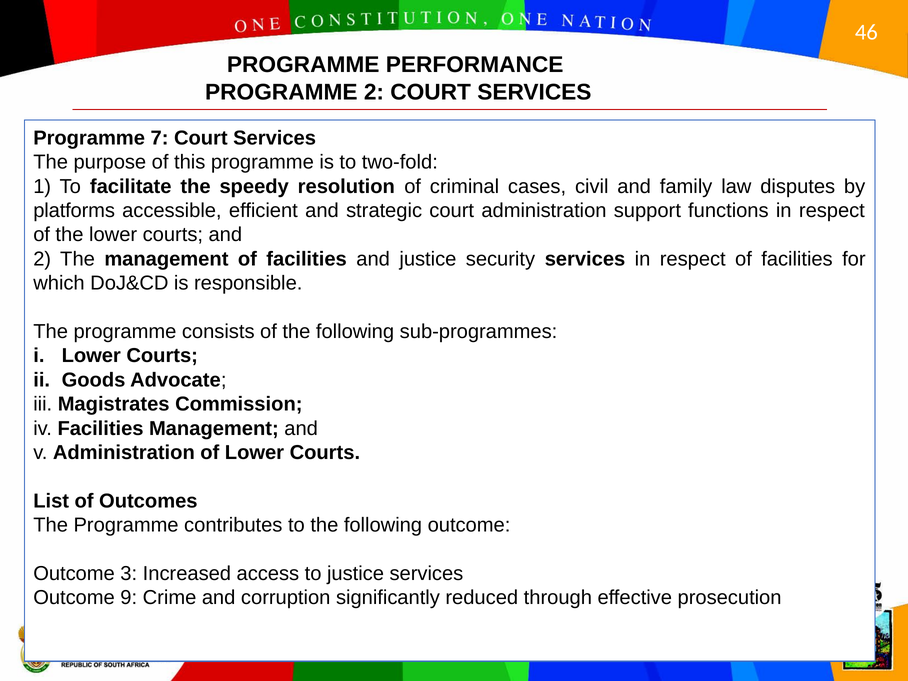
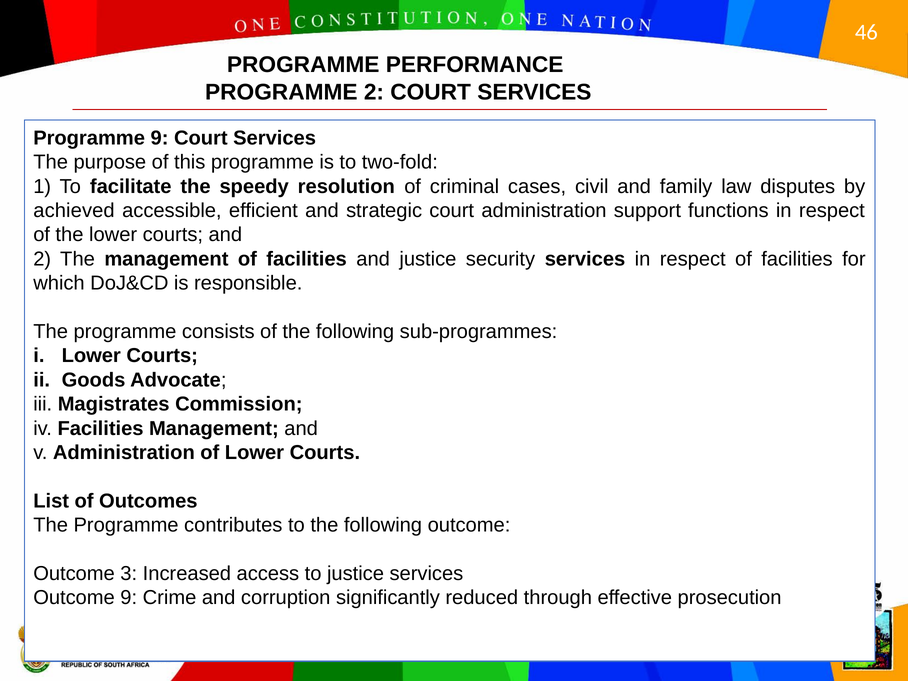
Programme 7: 7 -> 9
platforms: platforms -> achieved
